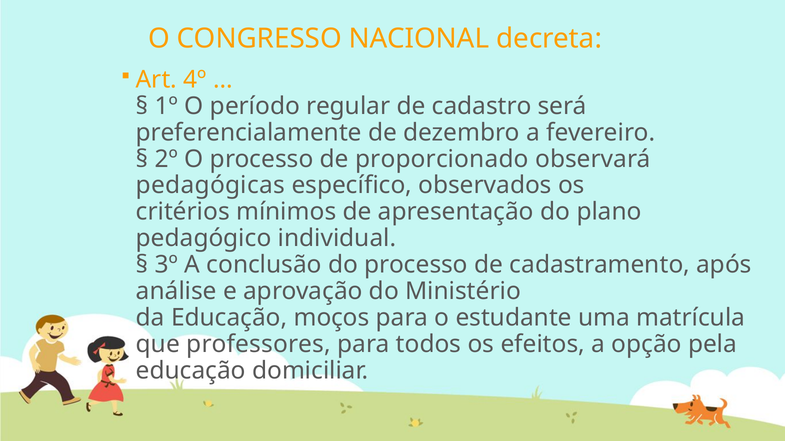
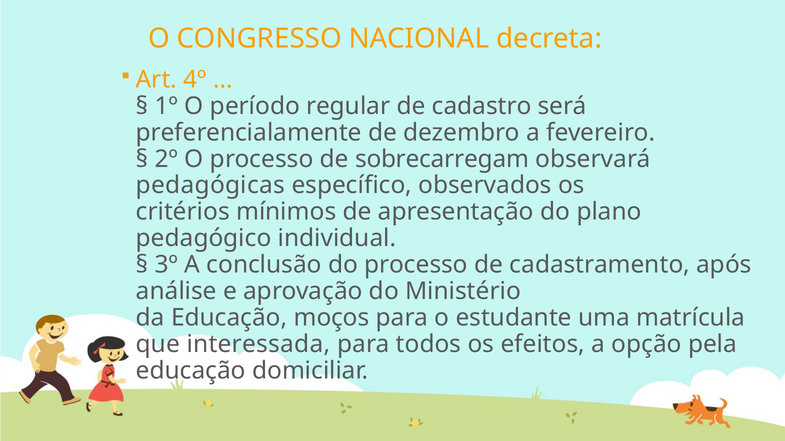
proporcionado: proporcionado -> sobrecarregam
professores: professores -> interessada
